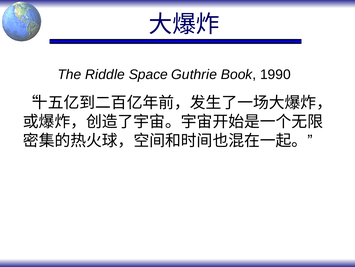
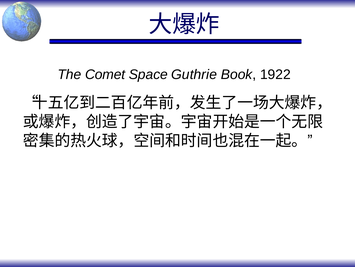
Riddle: Riddle -> Comet
1990: 1990 -> 1922
